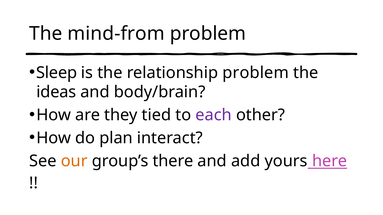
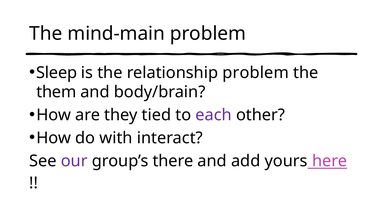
mind-from: mind-from -> mind-main
ideas: ideas -> them
plan: plan -> with
our colour: orange -> purple
